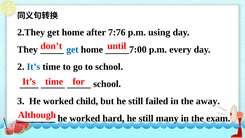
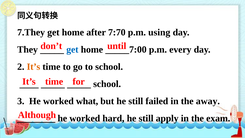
2.They: 2.They -> 7.They
7:76: 7:76 -> 7:70
It’s at (33, 67) colour: blue -> orange
child: child -> what
many: many -> apply
